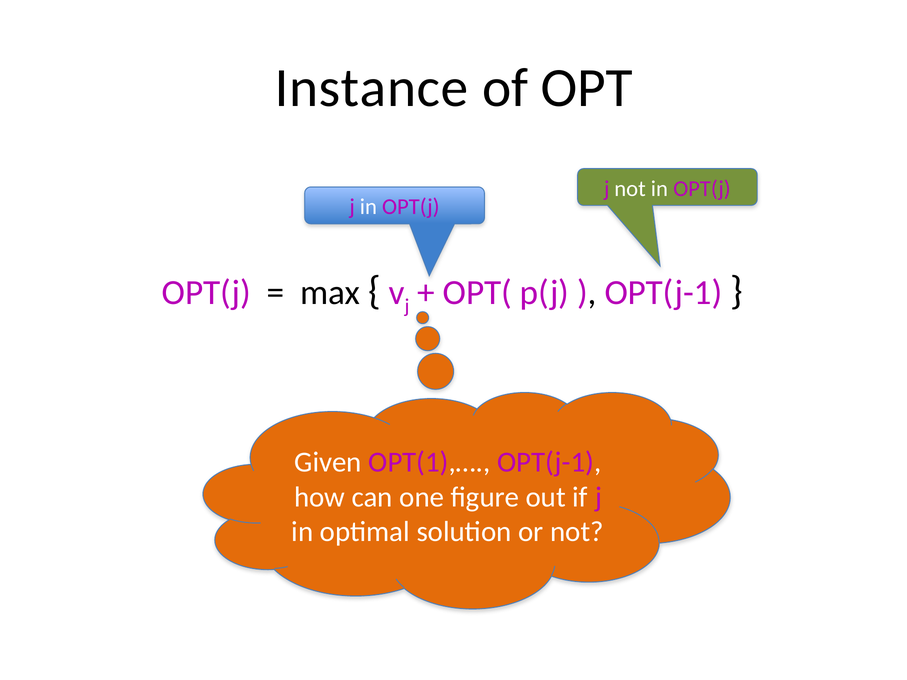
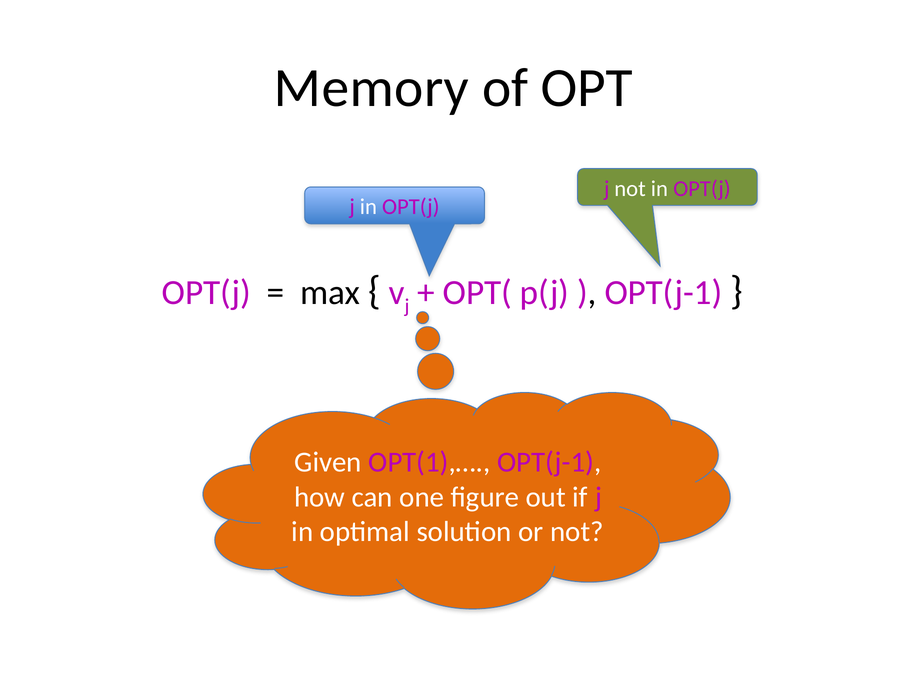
Instance: Instance -> Memory
